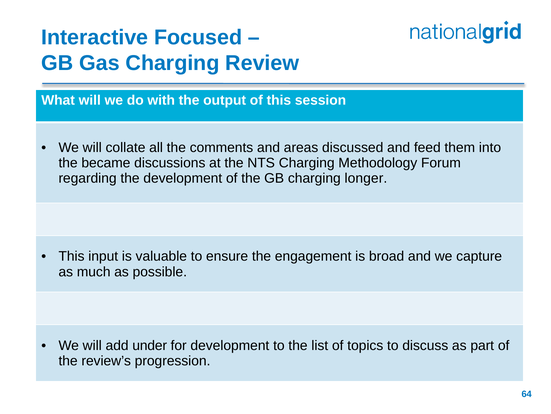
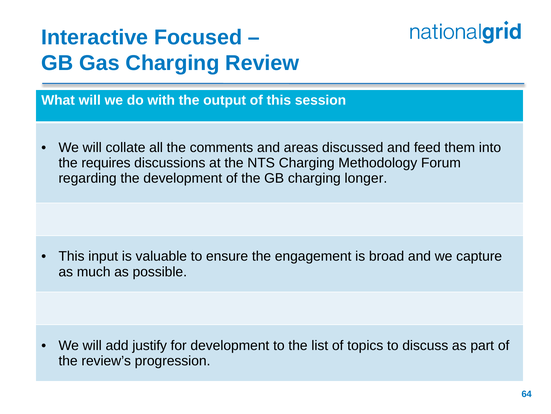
became: became -> requires
under: under -> justify
